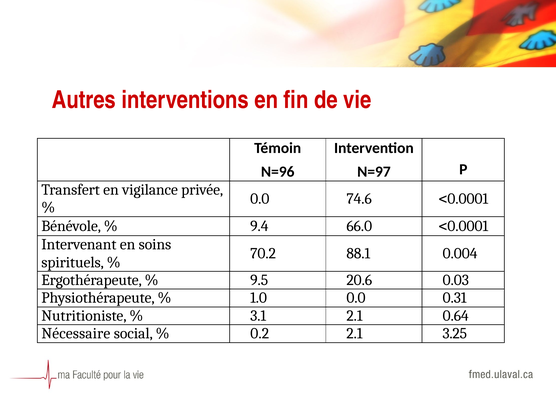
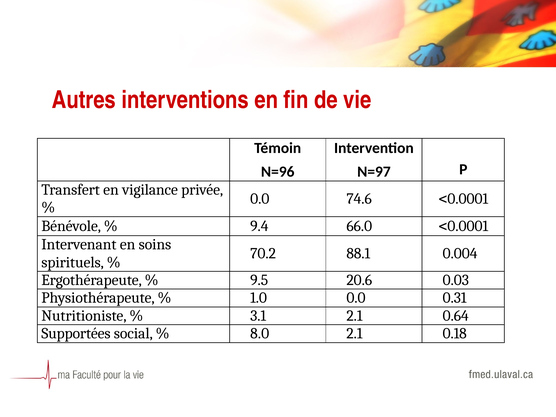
Nécessaire: Nécessaire -> Supportées
0.2: 0.2 -> 8.0
3.25: 3.25 -> 0.18
